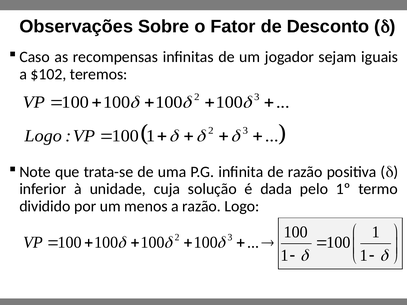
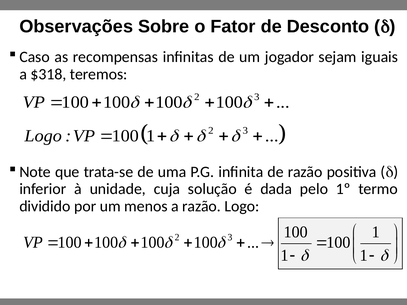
$102: $102 -> $318
